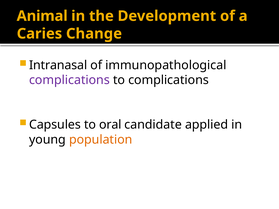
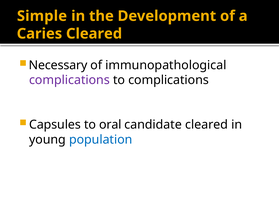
Animal: Animal -> Simple
Caries Change: Change -> Cleared
Intranasal: Intranasal -> Necessary
candidate applied: applied -> cleared
population colour: orange -> blue
